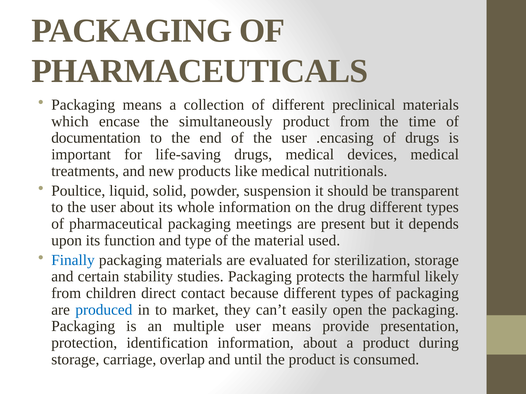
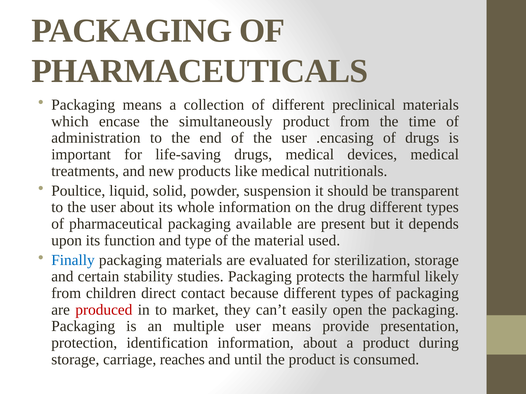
documentation: documentation -> administration
meetings: meetings -> available
produced colour: blue -> red
overlap: overlap -> reaches
